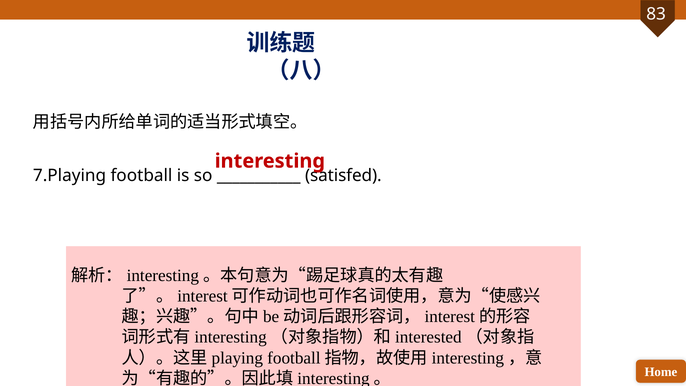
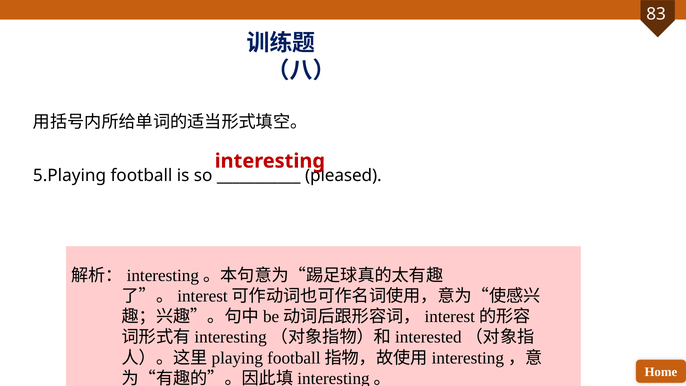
7.Playing: 7.Playing -> 5.Playing
satisfed: satisfed -> pleased
